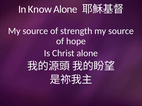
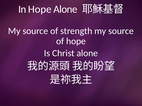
In Know: Know -> Hope
